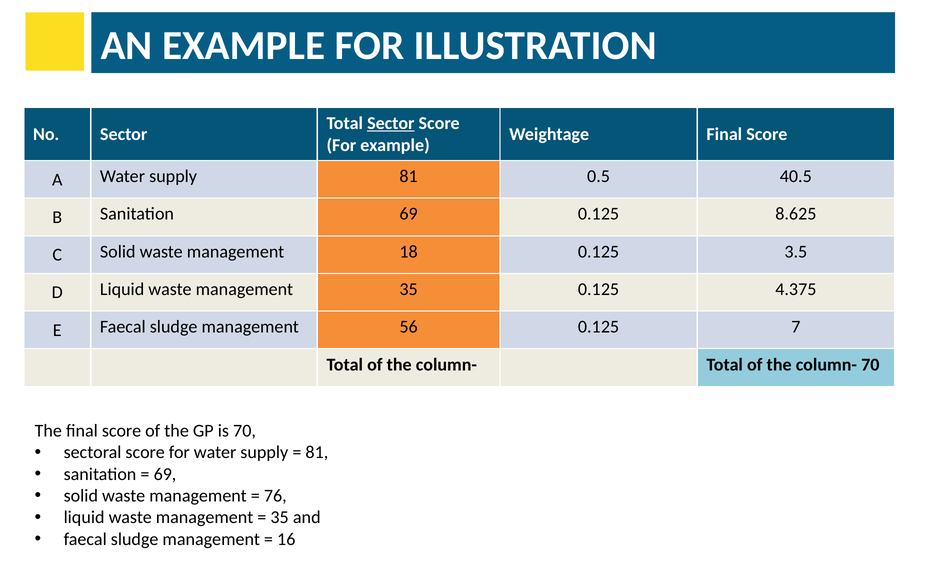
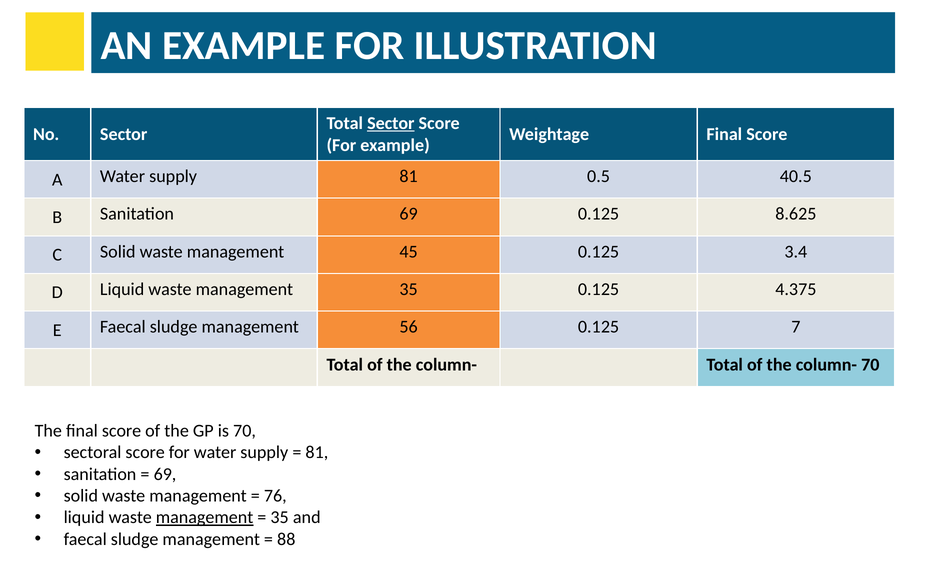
18: 18 -> 45
3.5: 3.5 -> 3.4
management at (205, 518) underline: none -> present
16: 16 -> 88
